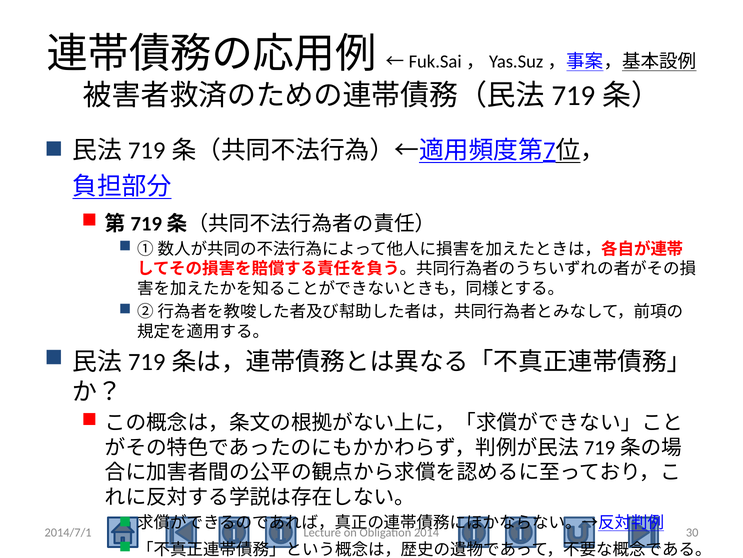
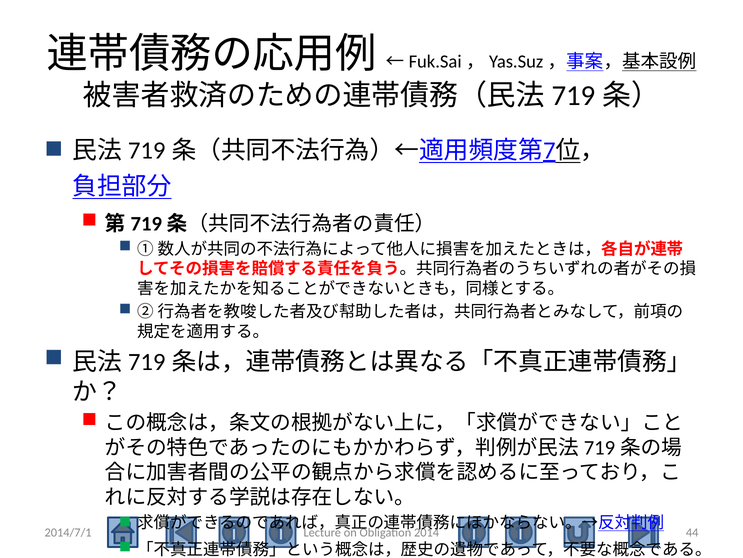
30: 30 -> 44
